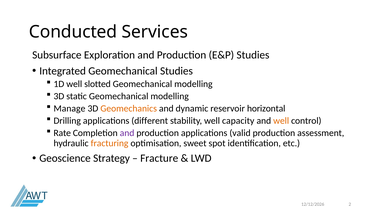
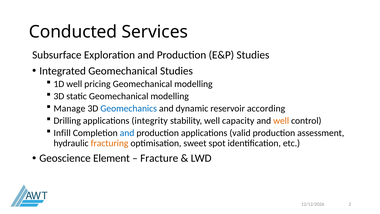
slotted: slotted -> pricing
Geomechanics colour: orange -> blue
horizontal: horizontal -> according
different: different -> integrity
Rate: Rate -> Infill
and at (127, 133) colour: purple -> blue
Strategy: Strategy -> Element
